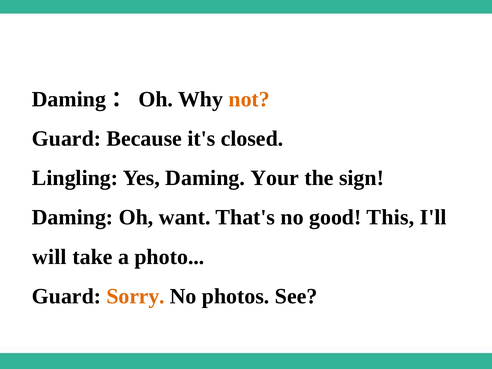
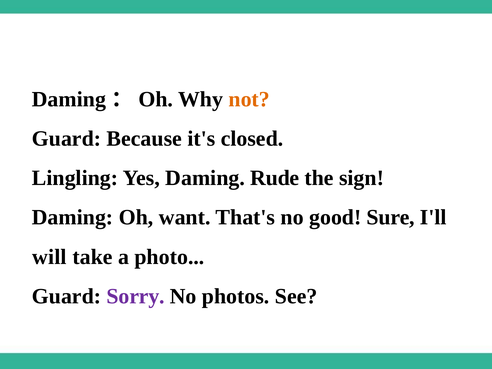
Your: Your -> Rude
This: This -> Sure
Sorry colour: orange -> purple
